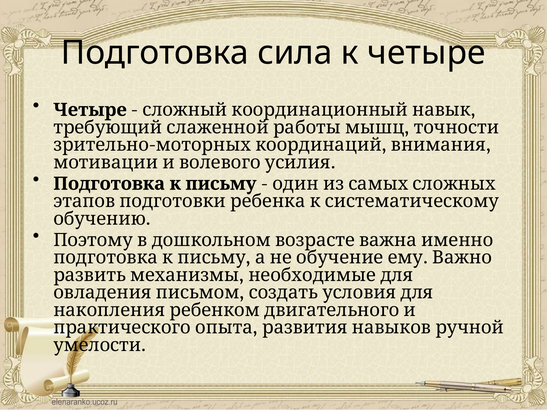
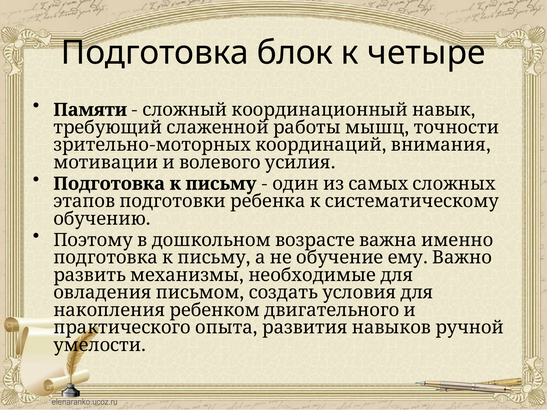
сила: сила -> блок
Четыре at (90, 110): Четыре -> Памяти
